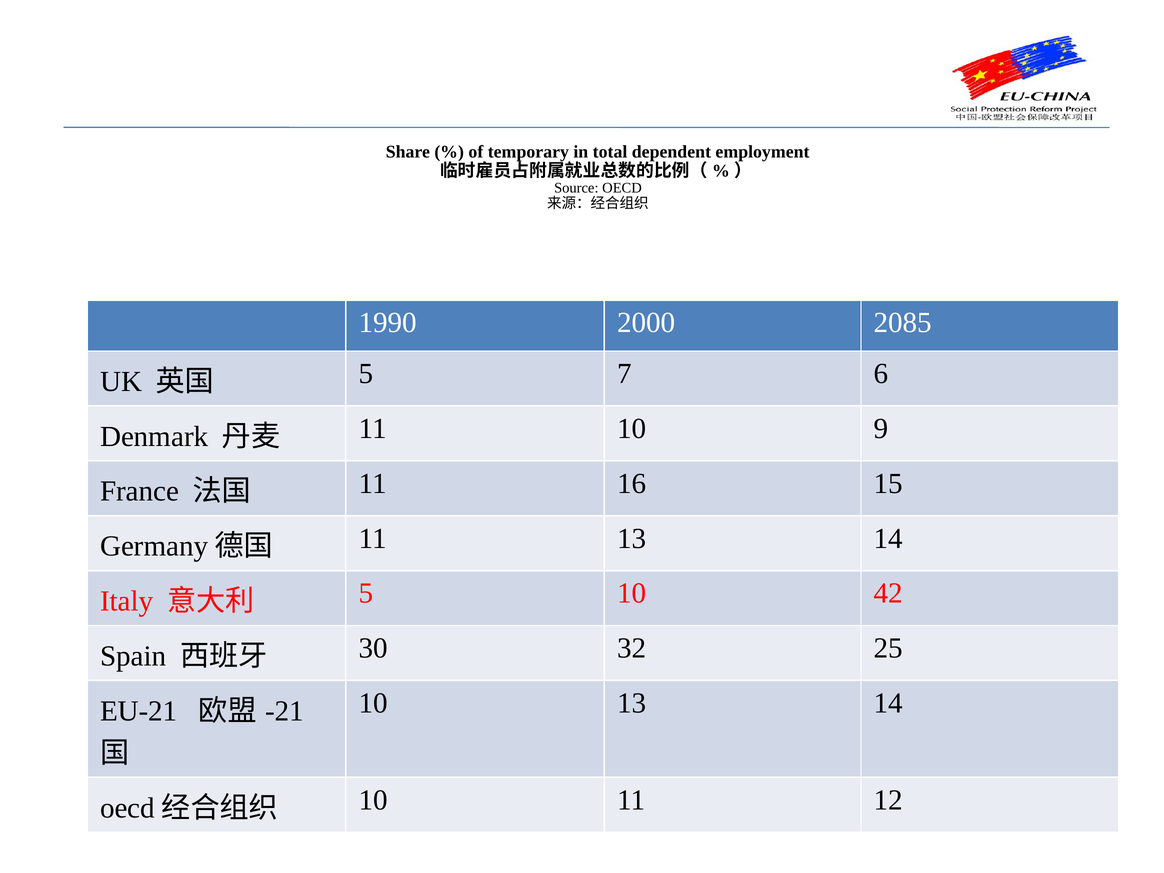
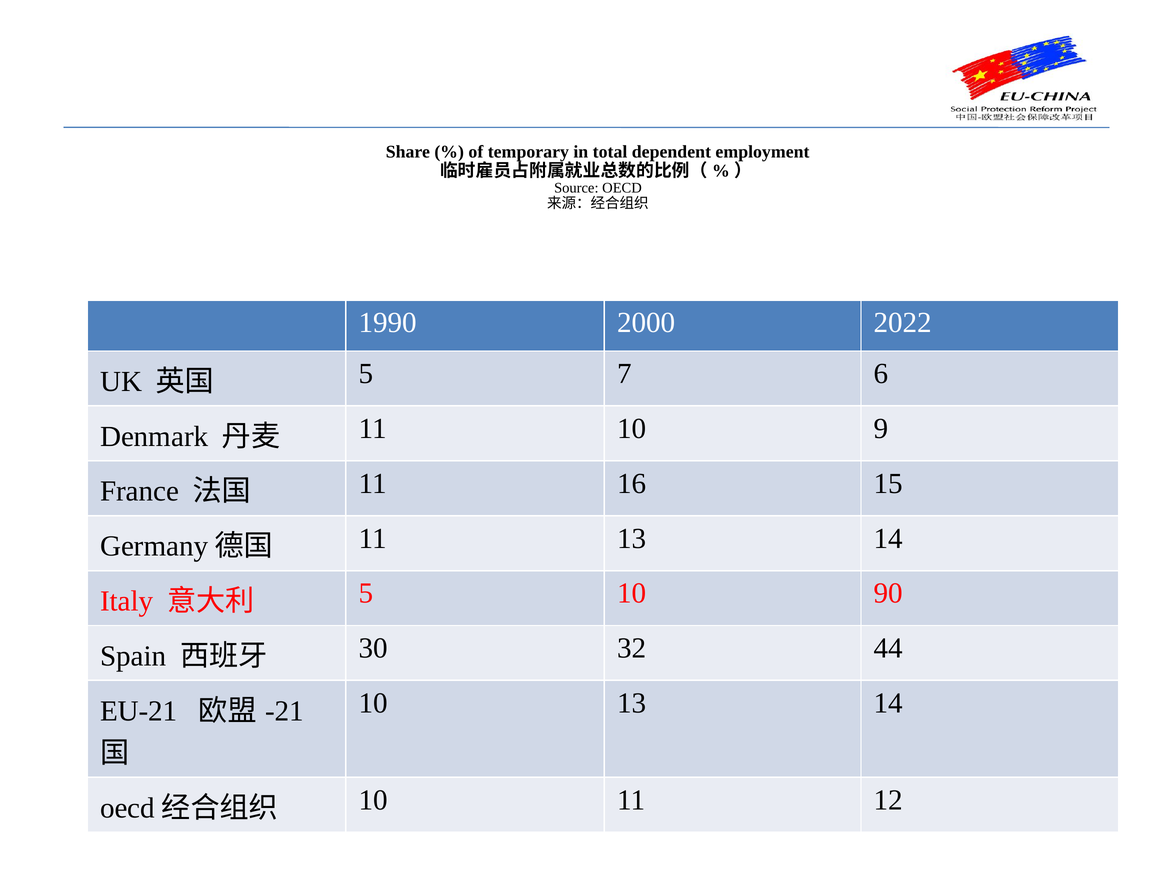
2085: 2085 -> 2022
42: 42 -> 90
25: 25 -> 44
